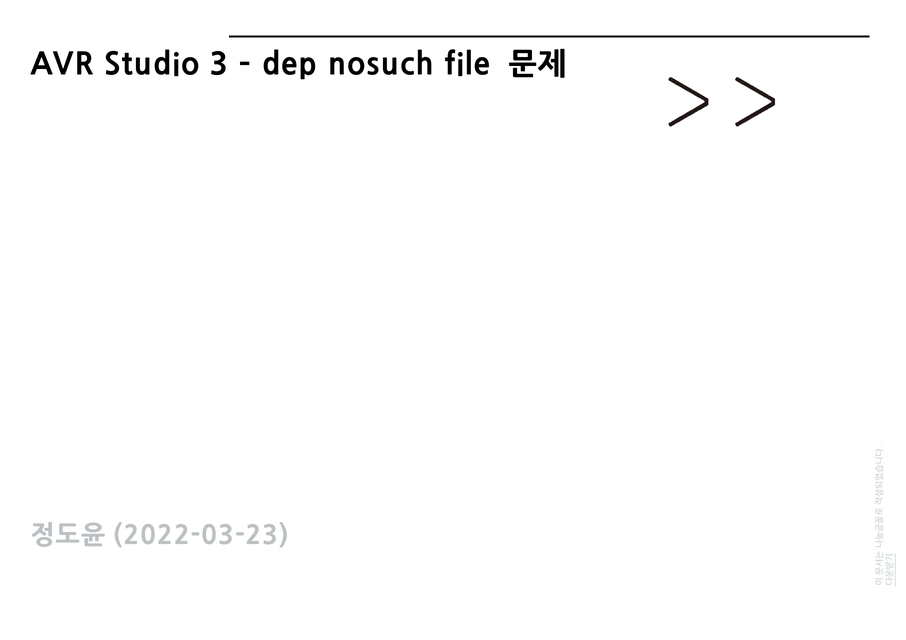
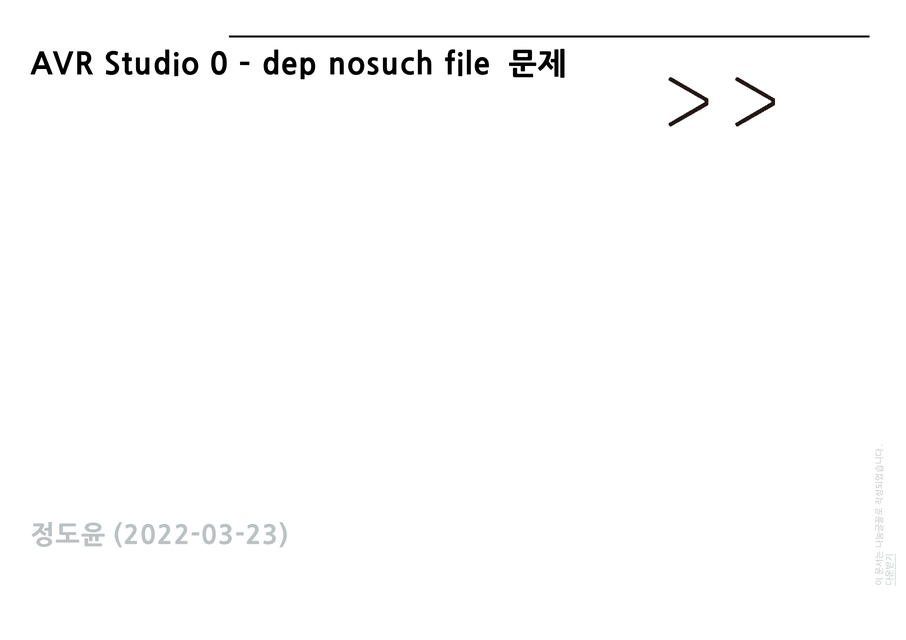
3: 3 -> 0
